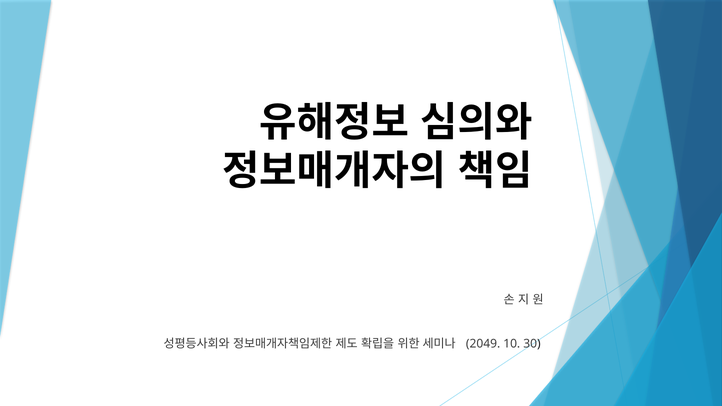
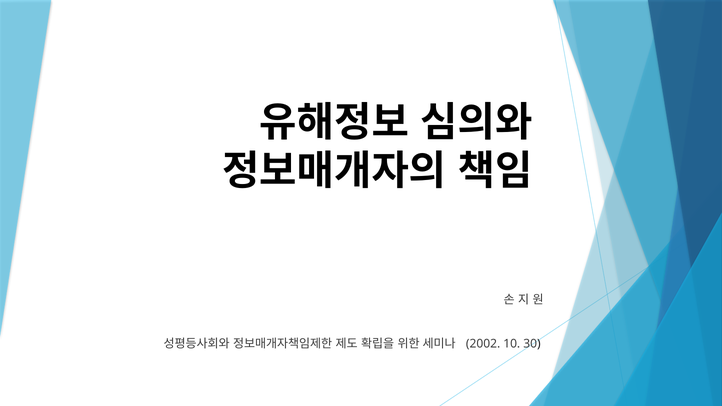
2049: 2049 -> 2002
